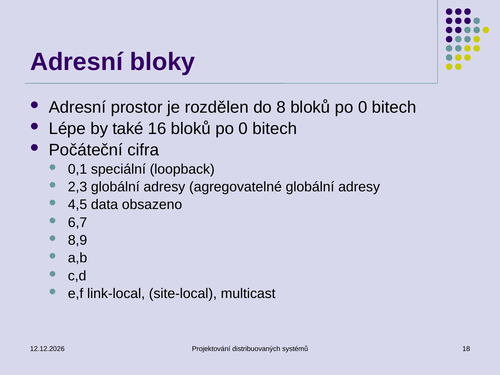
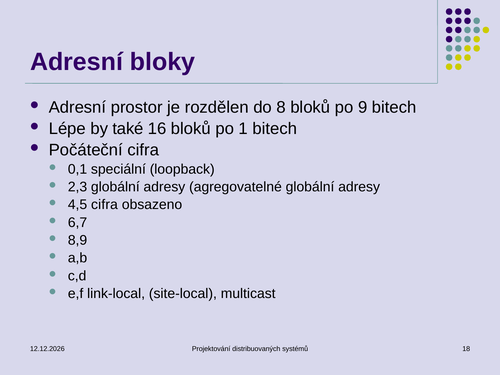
8 bloků po 0: 0 -> 9
16 bloků po 0: 0 -> 1
4,5 data: data -> cifra
